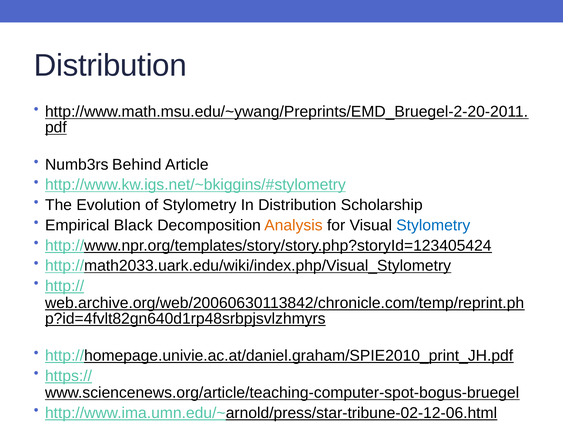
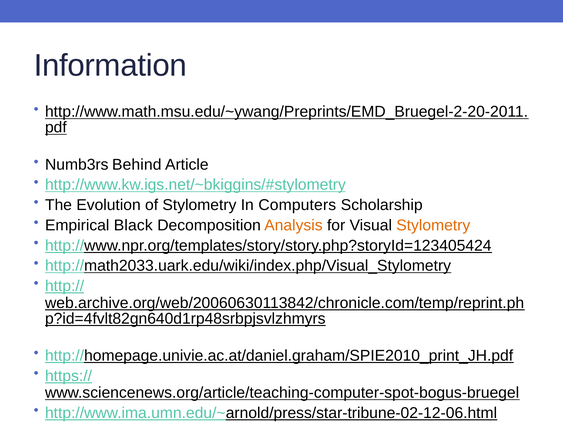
Distribution at (110, 66): Distribution -> Information
In Distribution: Distribution -> Computers
Stylometry at (433, 225) colour: blue -> orange
